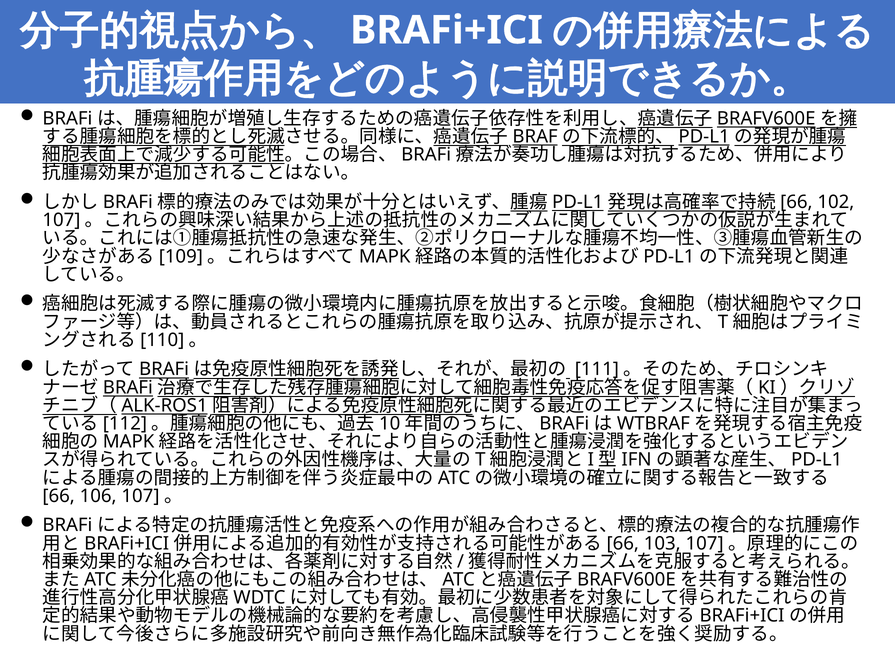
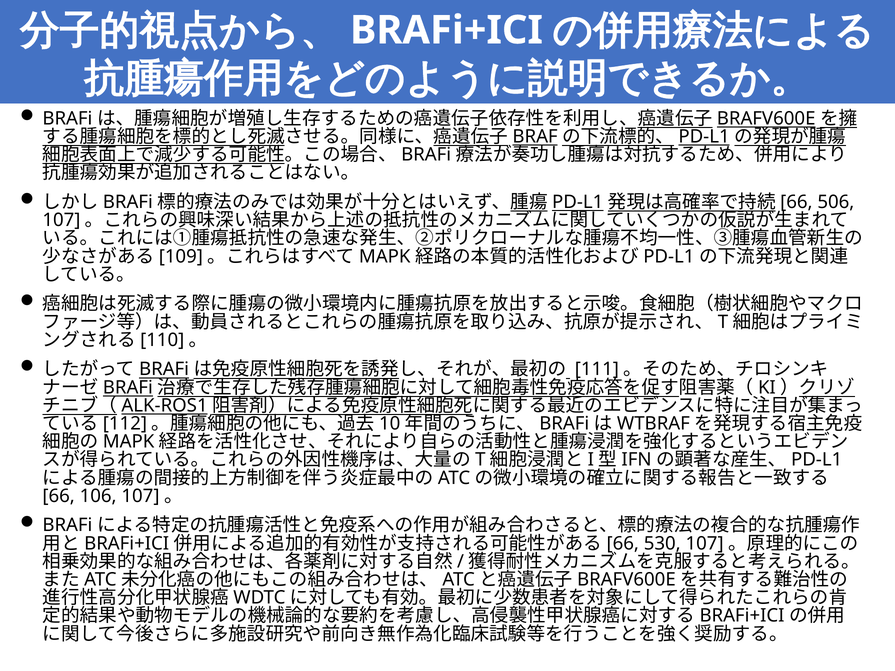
102: 102 -> 506
103: 103 -> 530
